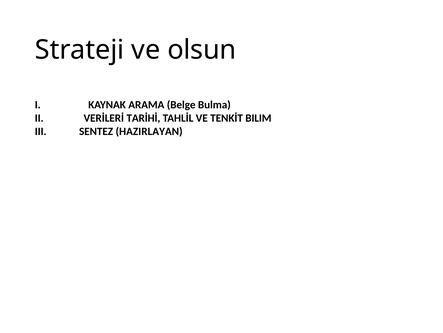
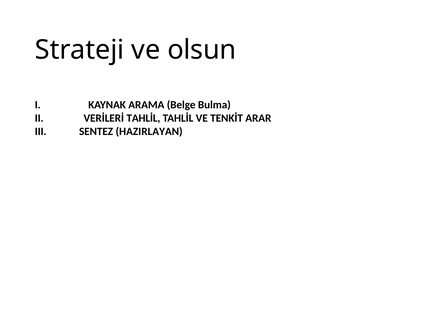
VERİLERİ TARİHİ: TARİHİ -> TAHLİL
BILIM: BILIM -> ARAR
